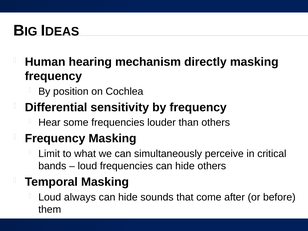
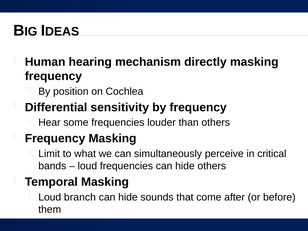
always: always -> branch
